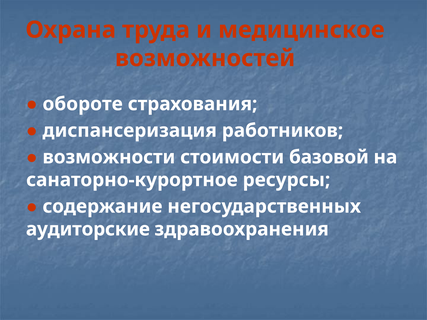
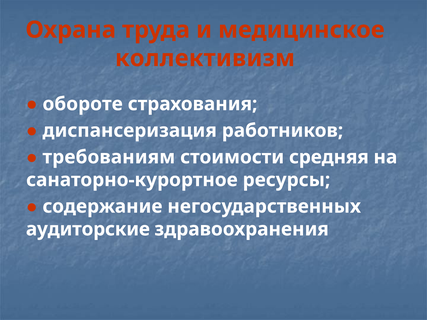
возможностей: возможностей -> коллективизм
возможности: возможности -> требованиям
базовой: базовой -> средняя
